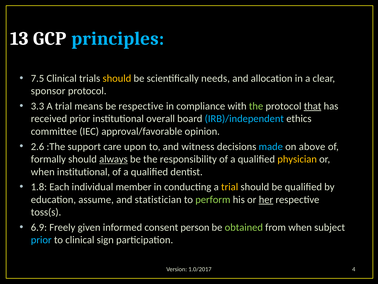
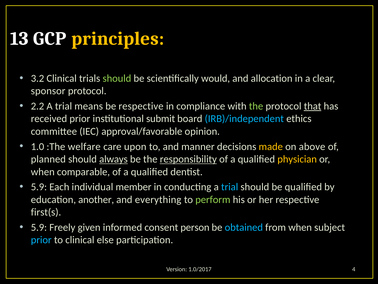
principles colour: light blue -> yellow
7.5: 7.5 -> 3.2
should at (117, 78) colour: yellow -> light green
needs: needs -> would
3.3: 3.3 -> 2.2
overall: overall -> submit
2.6: 2.6 -> 1.0
support: support -> welfare
witness: witness -> manner
made colour: light blue -> yellow
formally: formally -> planned
responsibility underline: none -> present
when institutional: institutional -> comparable
1.8 at (39, 187): 1.8 -> 5.9
trial at (230, 187) colour: yellow -> light blue
assume: assume -> another
statistician: statistician -> everything
her underline: present -> none
toss(s: toss(s -> first(s
6.9 at (39, 227): 6.9 -> 5.9
obtained colour: light green -> light blue
sign: sign -> else
